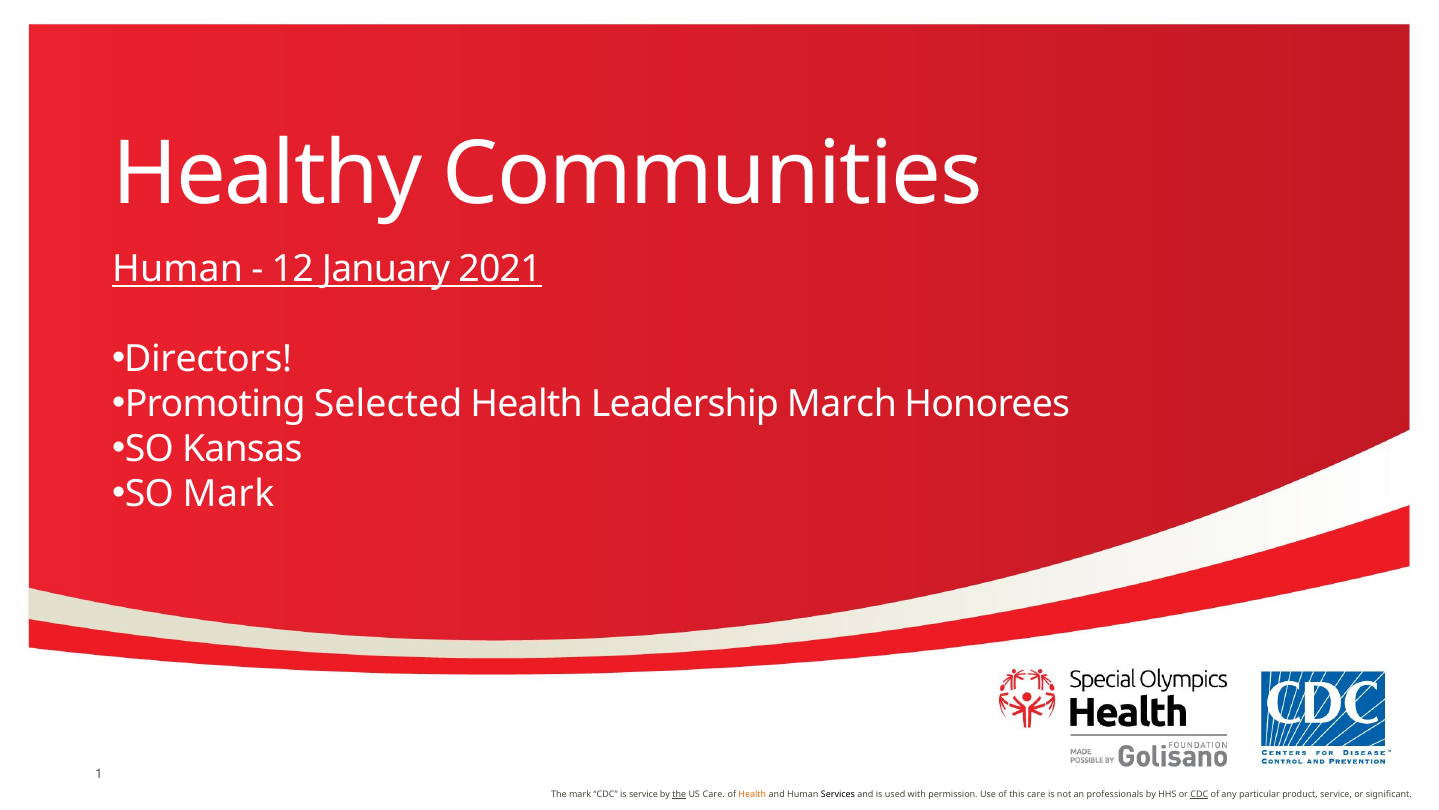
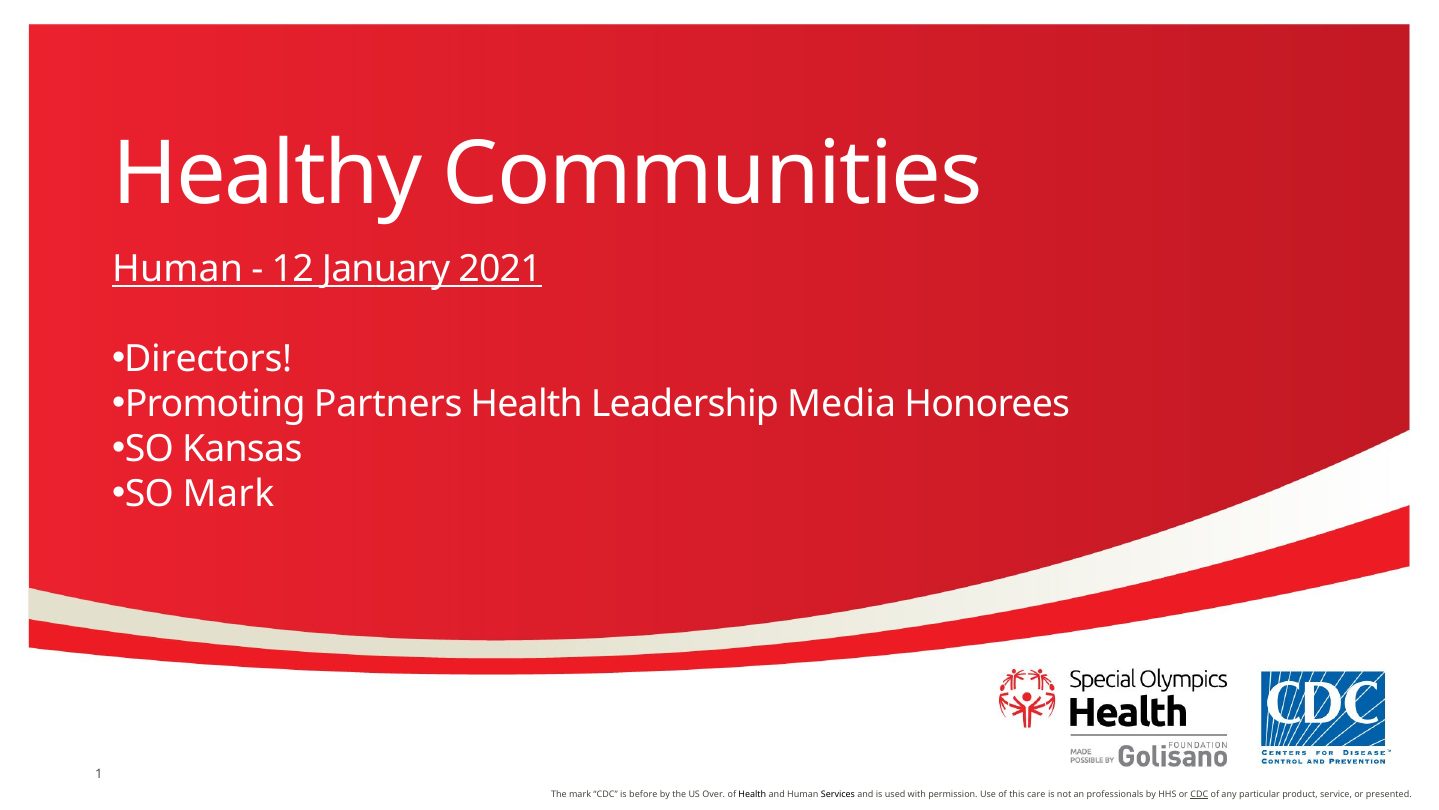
Selected: Selected -> Partners
March: March -> Media
is service: service -> before
the at (679, 794) underline: present -> none
US Care: Care -> Over
Health at (752, 794) colour: orange -> black
significant: significant -> presented
